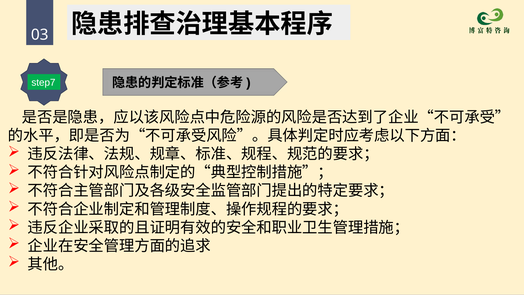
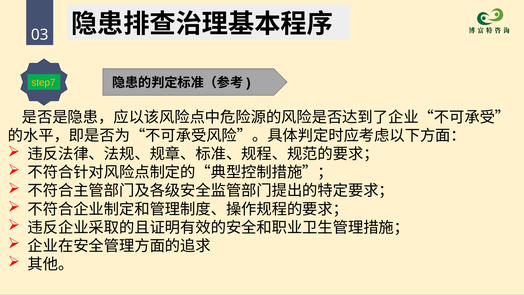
step7 colour: white -> yellow
